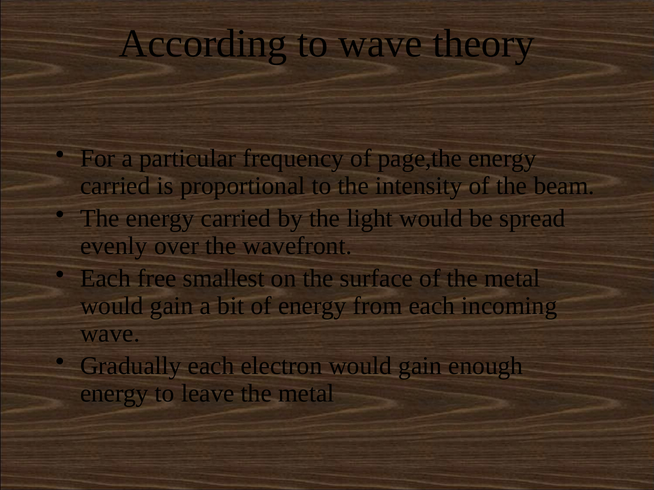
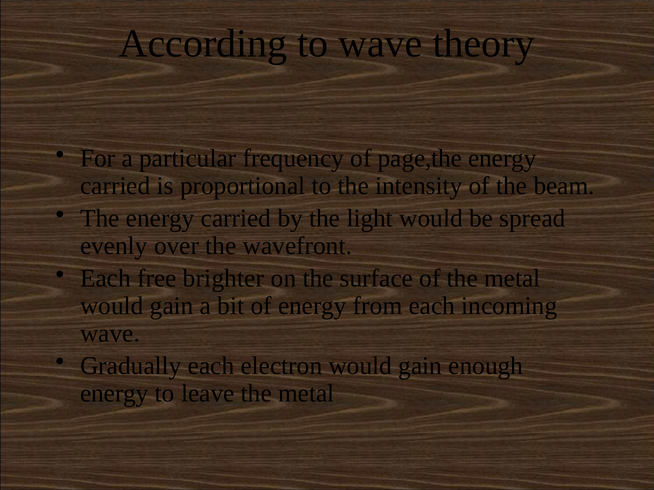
smallest: smallest -> brighter
